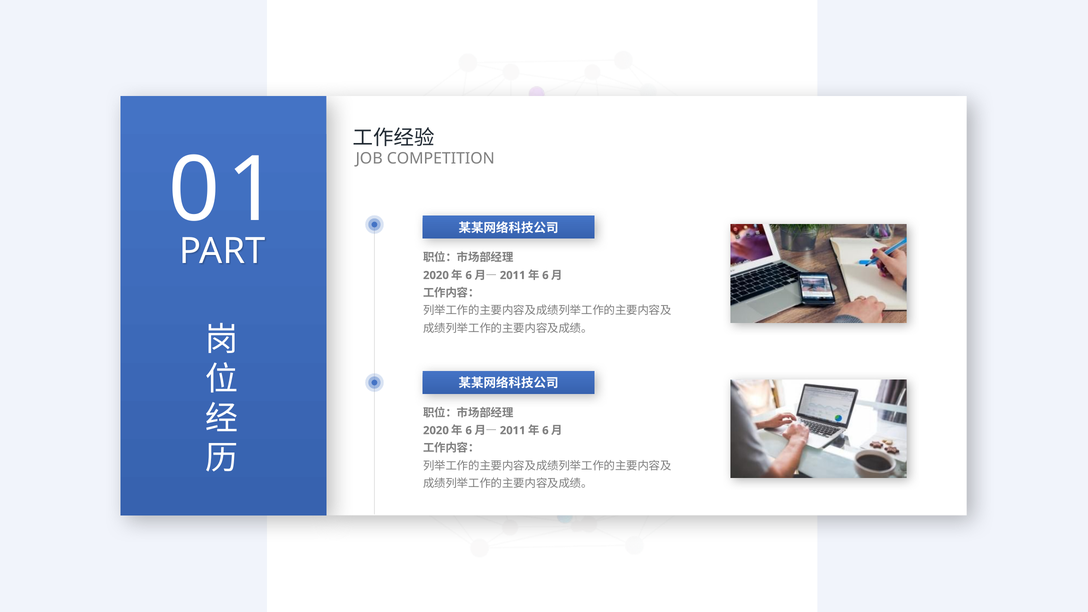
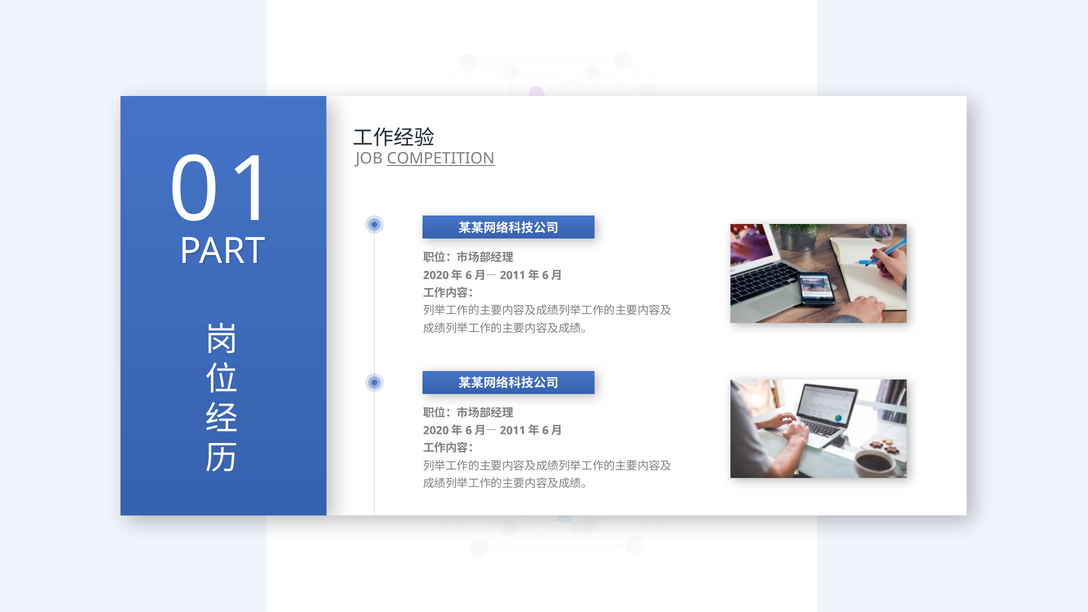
COMPETITION underline: none -> present
